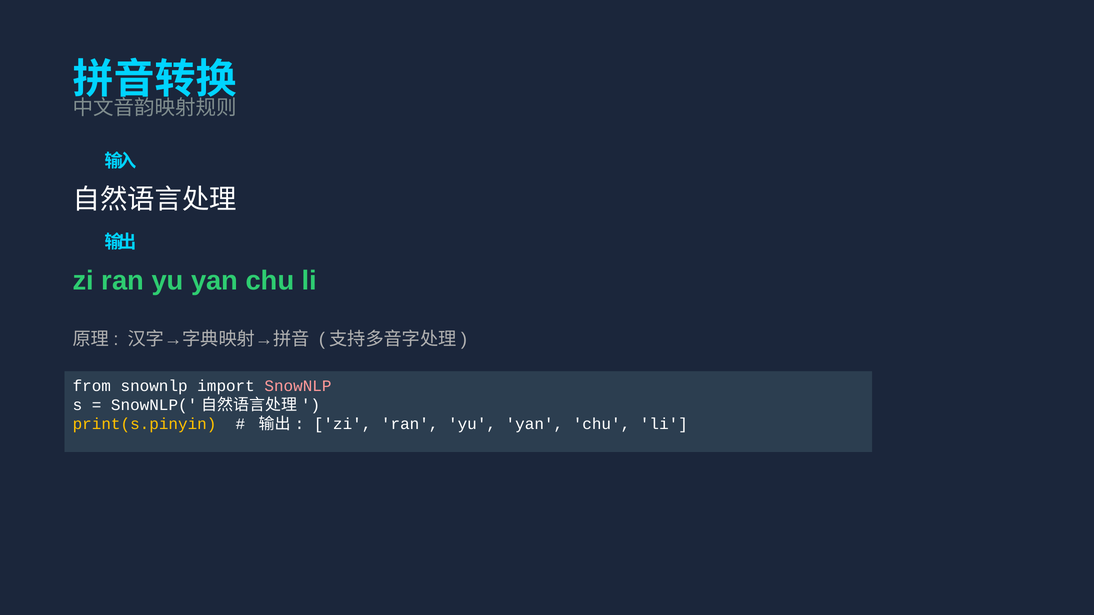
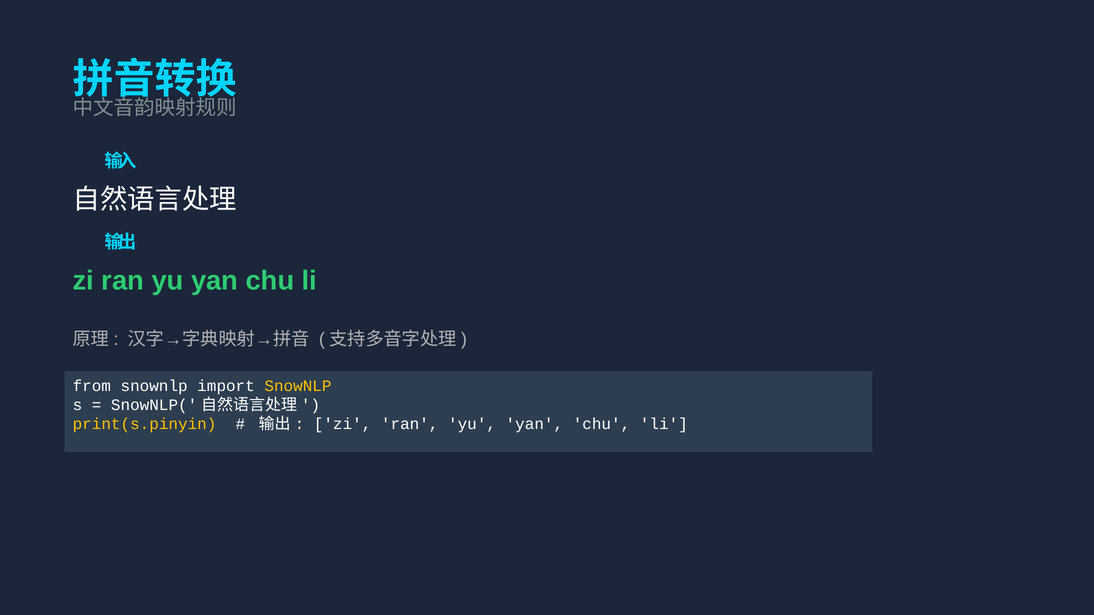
SnowNLP at (298, 386) colour: pink -> yellow
